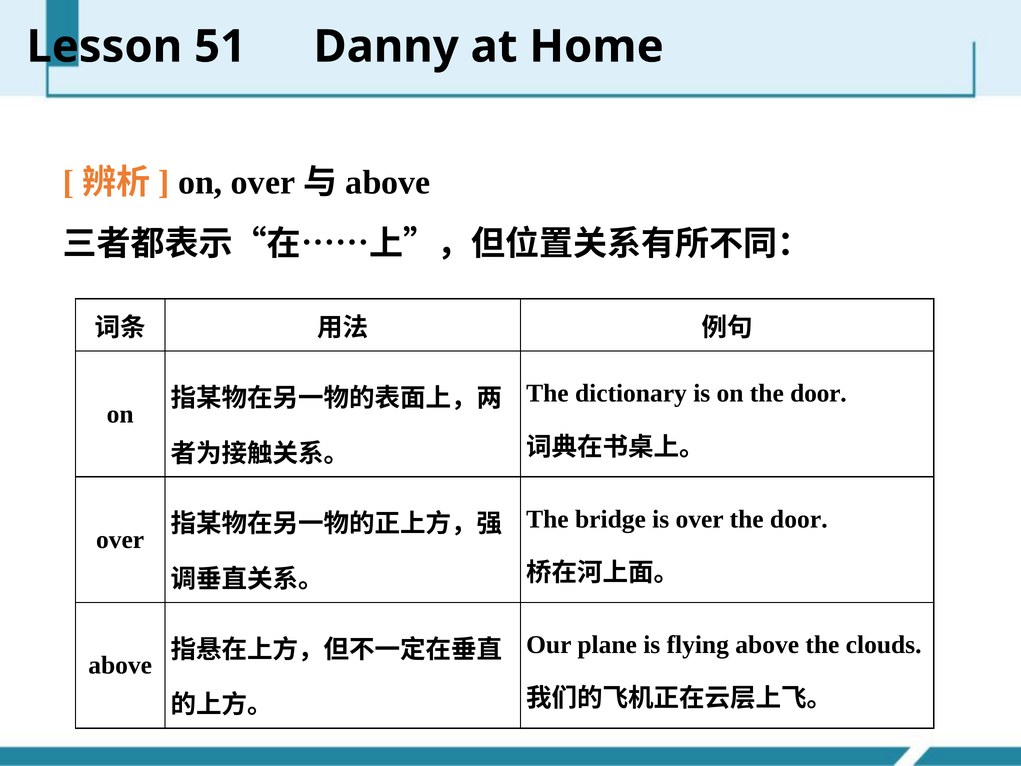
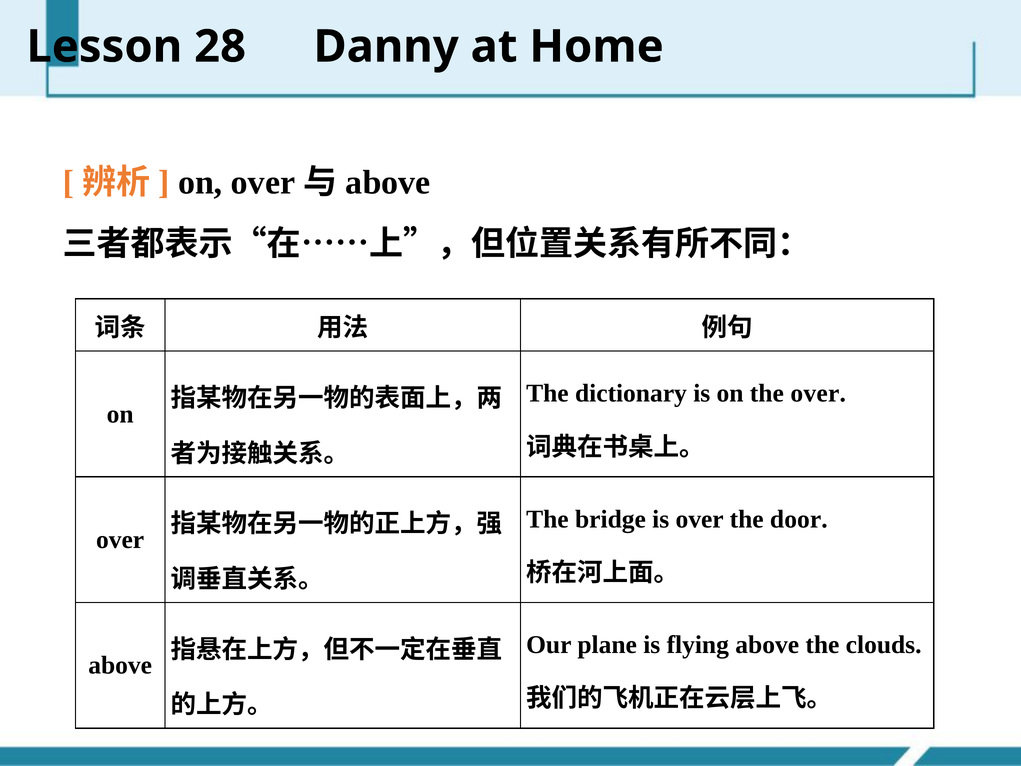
51: 51 -> 28
on the door: door -> over
